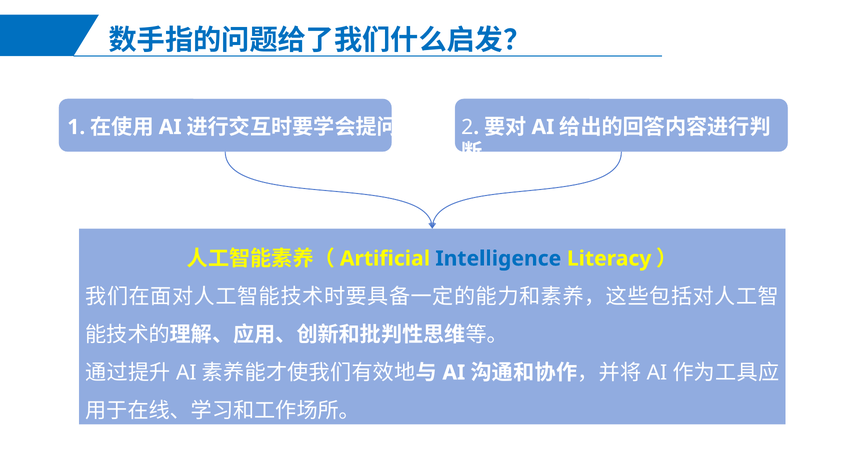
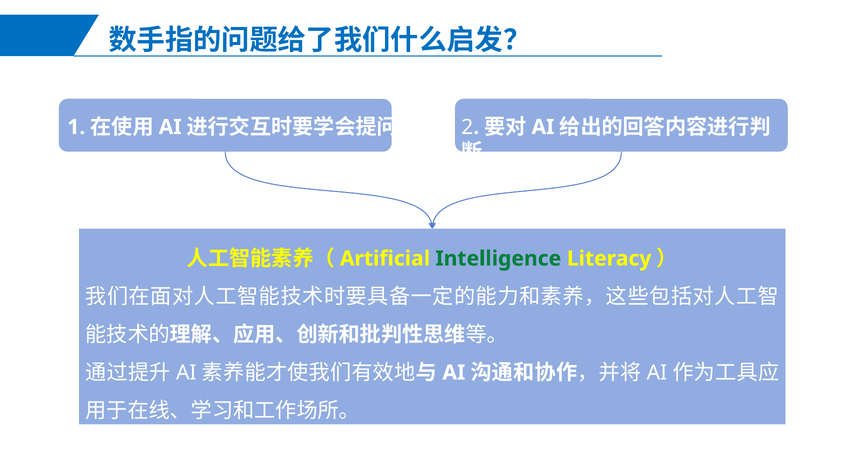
Intelligence colour: blue -> green
